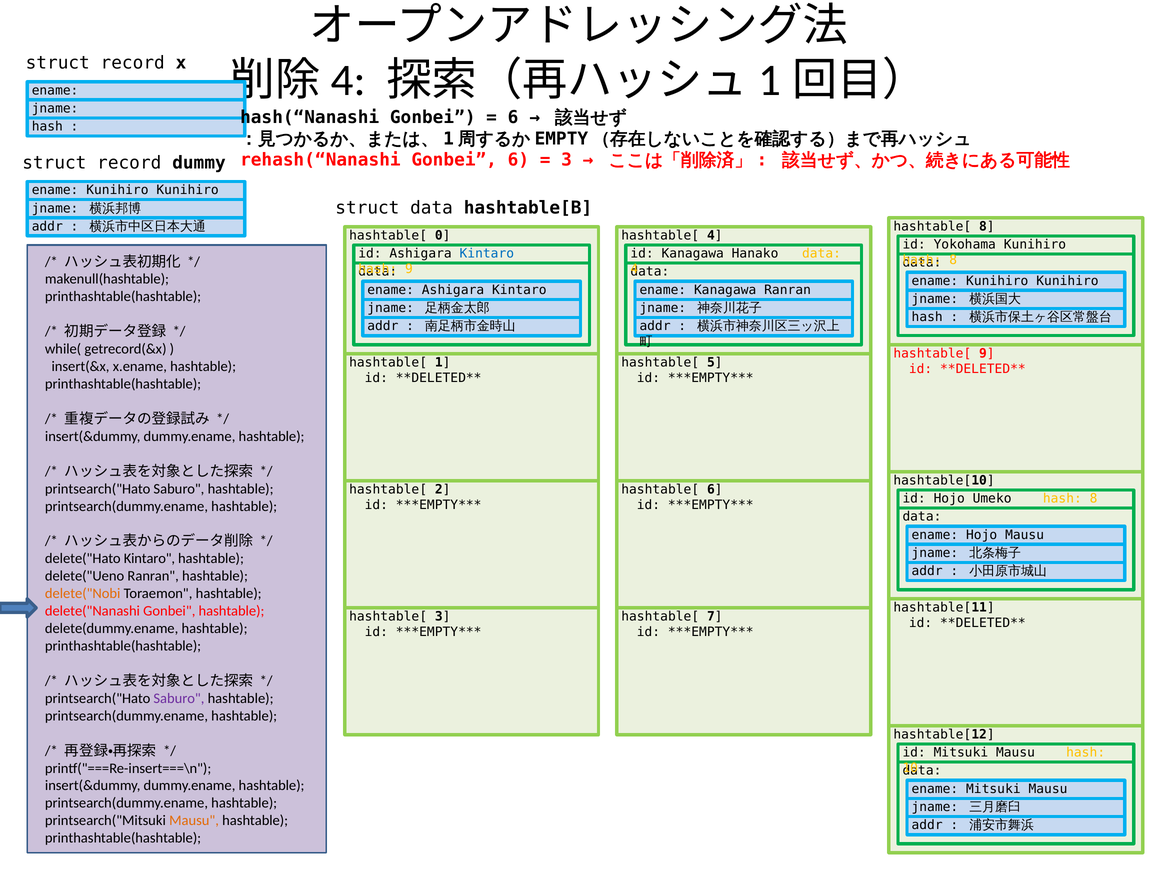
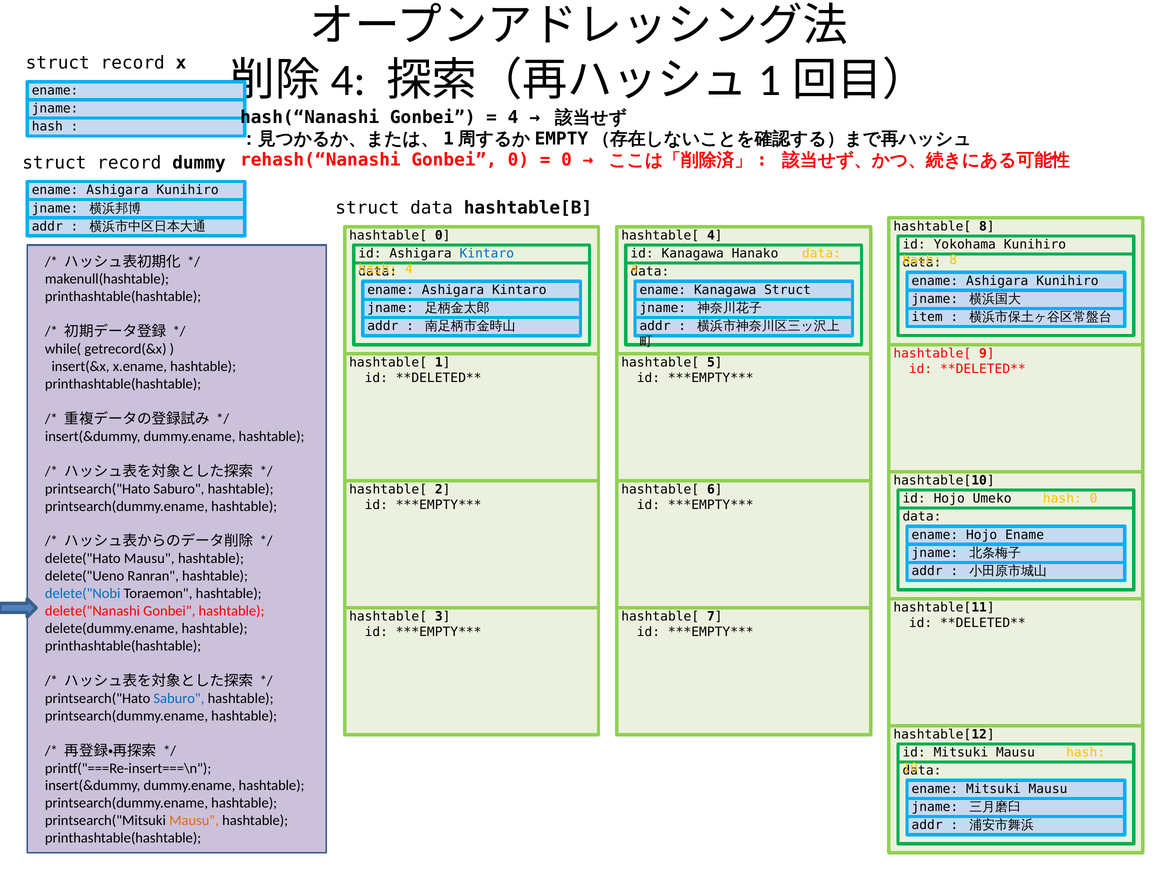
6 at (513, 117): 6 -> 4
Gonbei 6: 6 -> 0
3 at (567, 160): 3 -> 0
Kunihiro at (117, 190): Kunihiro -> Ashigara
9 at (409, 269): 9 -> 4
Kunihiro at (997, 281): Kunihiro -> Ashigara
Kanagawa Ranran: Ranran -> Struct
hash at (927, 317): hash -> item
8 at (1094, 498): 8 -> 0
Hojo Mausu: Mausu -> Ename
delete("Hato Kintaro: Kintaro -> Mausu
delete("Nobi colour: orange -> blue
Saburo at (179, 698) colour: purple -> blue
